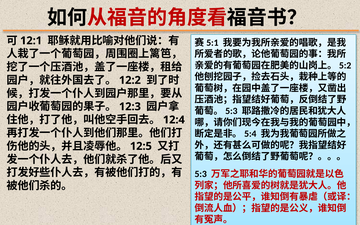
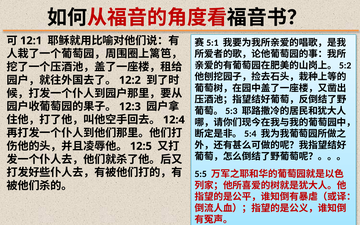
5:3: 5:3 -> 5:5
